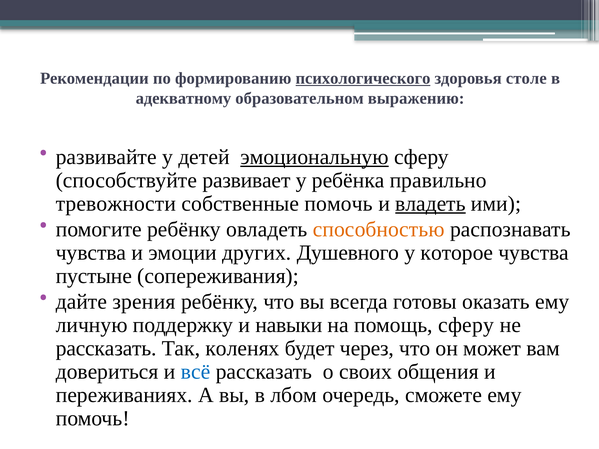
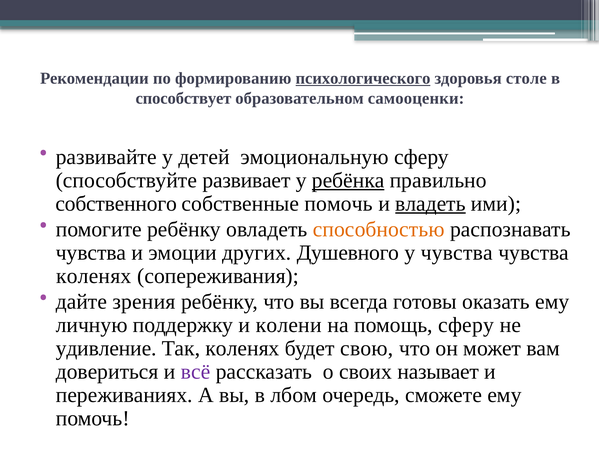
адекватному: адекватному -> способствует
выражению: выражению -> самооценки
эмоциональную underline: present -> none
ребёнка underline: none -> present
тревожности: тревожности -> собственного
у которое: которое -> чувства
пустыне at (94, 276): пустыне -> коленях
навыки: навыки -> колени
рассказать at (106, 348): рассказать -> удивление
через: через -> свою
всё colour: blue -> purple
общения: общения -> называет
